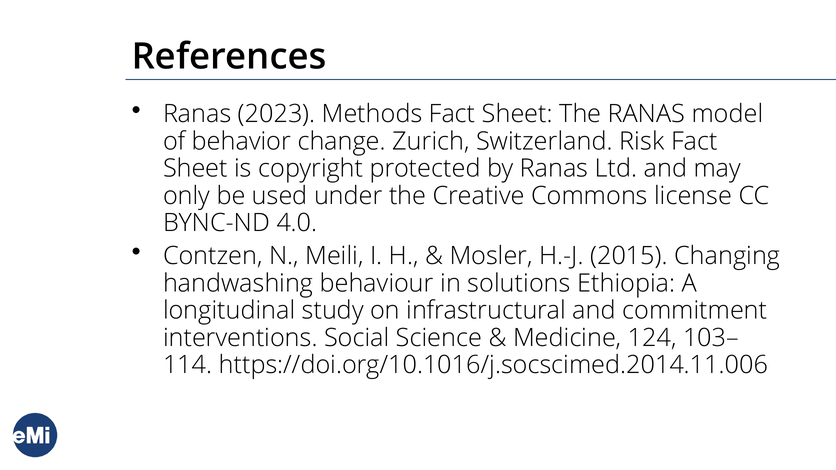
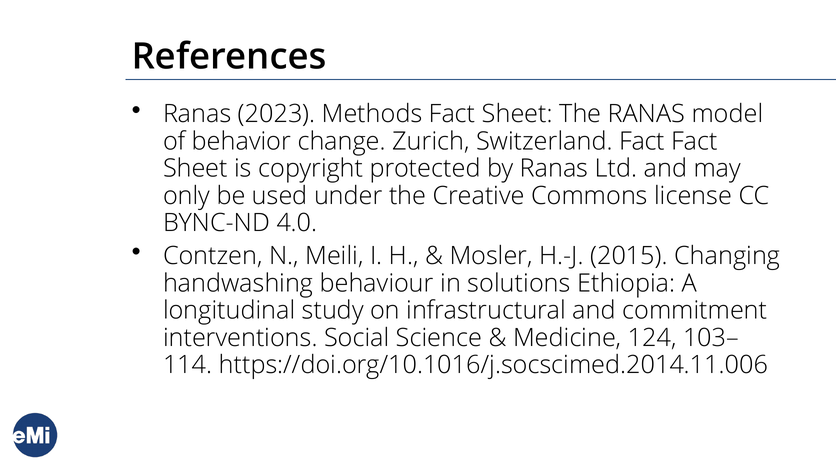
Switzerland Risk: Risk -> Fact
